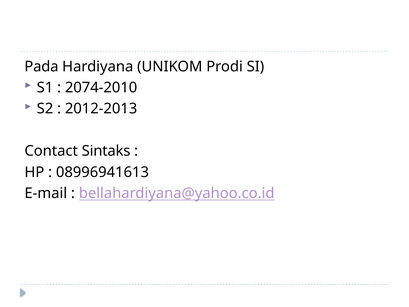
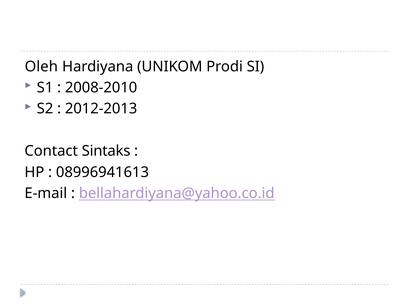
Pada: Pada -> Oleh
2074-2010: 2074-2010 -> 2008-2010
